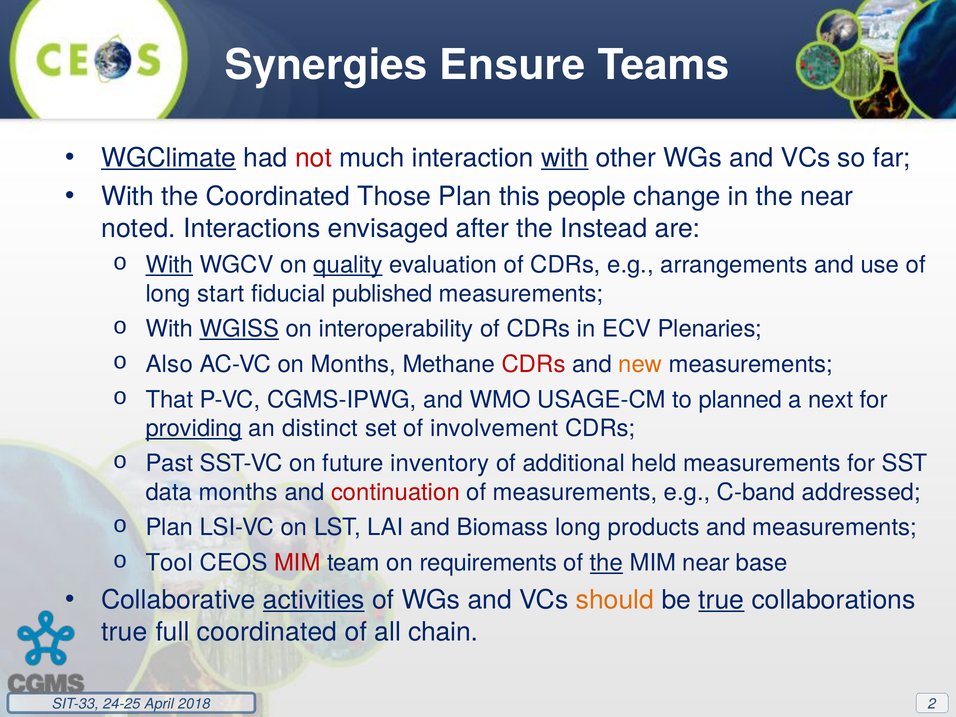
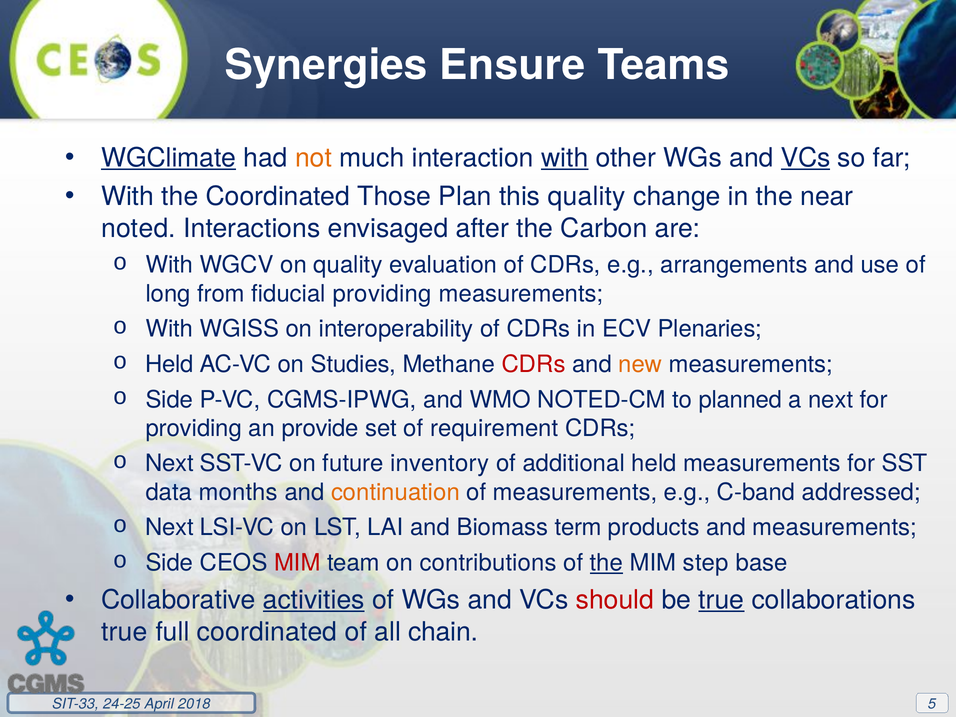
not colour: red -> orange
VCs at (806, 158) underline: none -> present
this people: people -> quality
Instead: Instead -> Carbon
With at (169, 265) underline: present -> none
quality at (348, 265) underline: present -> none
start: start -> from
fiducial published: published -> providing
WGISS underline: present -> none
Also at (169, 364): Also -> Held
on Months: Months -> Studies
That at (169, 400): That -> Side
USAGE-CM: USAGE-CM -> NOTED-CM
providing at (194, 428) underline: present -> none
distinct: distinct -> provide
involvement: involvement -> requirement
Past at (169, 464): Past -> Next
continuation colour: red -> orange
Plan at (169, 528): Plan -> Next
Biomass long: long -> term
Tool at (169, 563): Tool -> Side
requirements: requirements -> contributions
MIM near: near -> step
should colour: orange -> red
2: 2 -> 5
